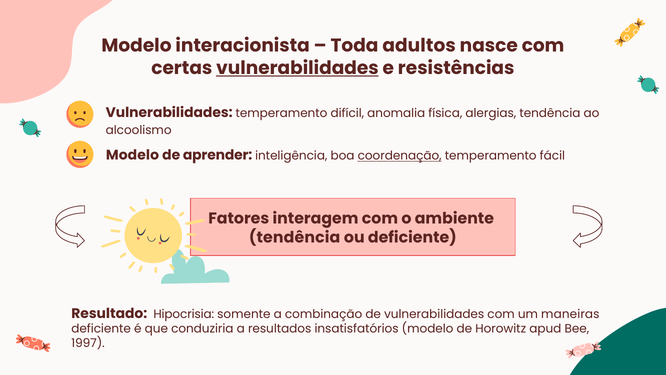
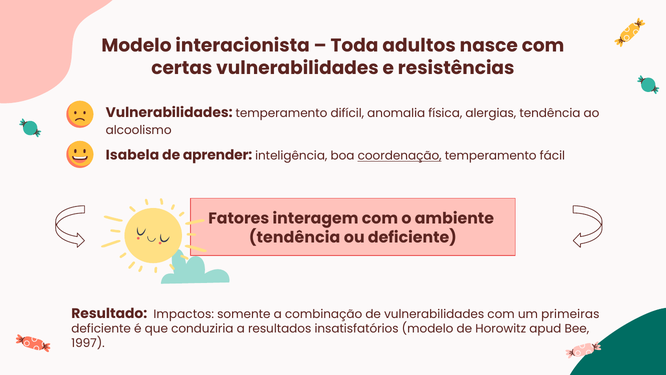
vulnerabilidades at (297, 68) underline: present -> none
Modelo at (132, 155): Modelo -> Isabela
Hipocrisia: Hipocrisia -> Impactos
maneiras: maneiras -> primeiras
